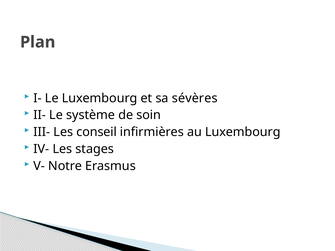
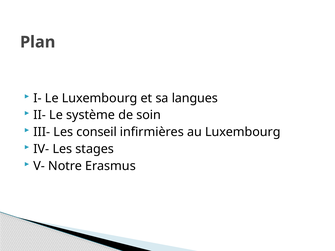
sévères: sévères -> langues
